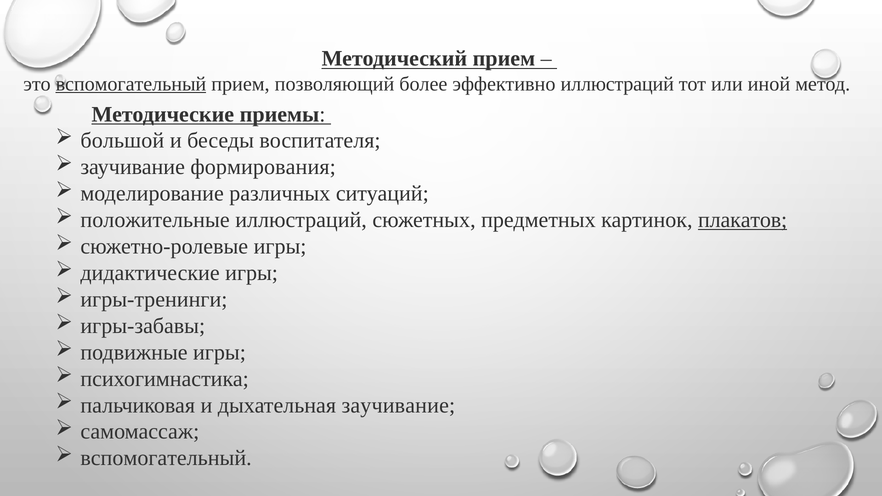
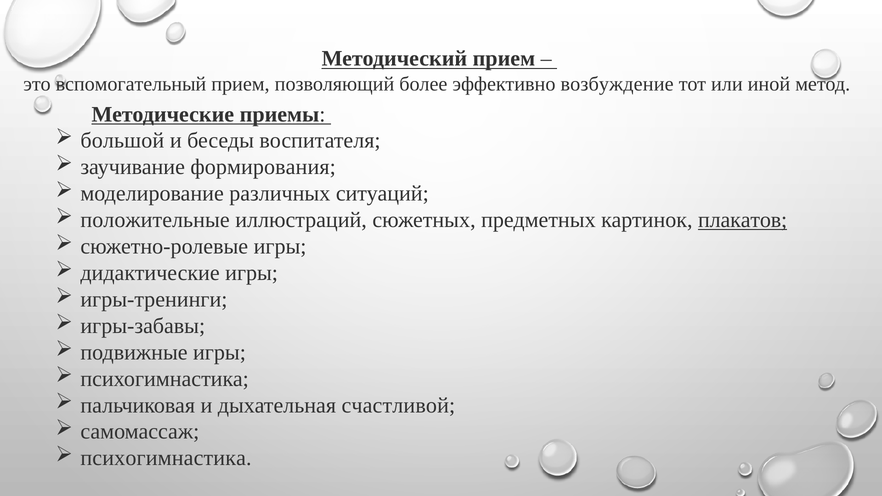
вспомогательный at (131, 84) underline: present -> none
эффективно иллюстраций: иллюстраций -> возбуждение
дыхательная заучивание: заучивание -> счастливой
вспомогательный at (166, 458): вспомогательный -> психогимнастика
